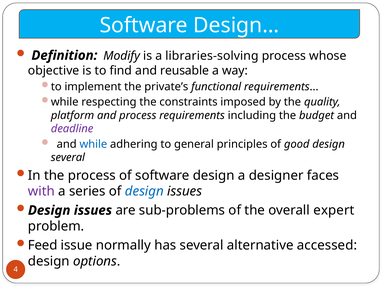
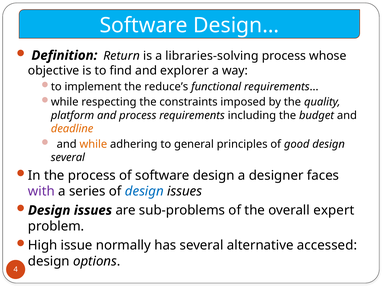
Modify: Modify -> Return
reusable: reusable -> explorer
private’s: private’s -> reduce’s
deadline colour: purple -> orange
while at (93, 144) colour: blue -> orange
Feed: Feed -> High
